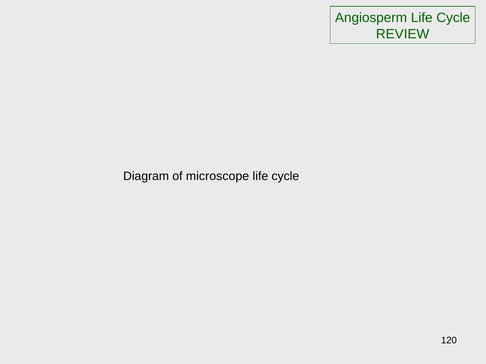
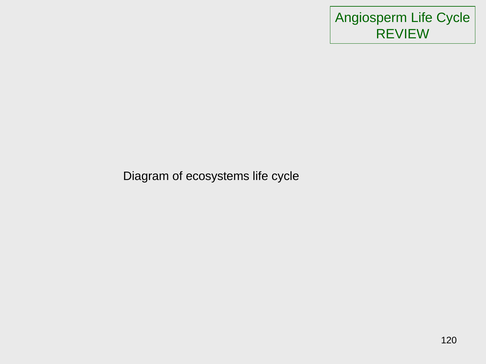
microscope: microscope -> ecosystems
